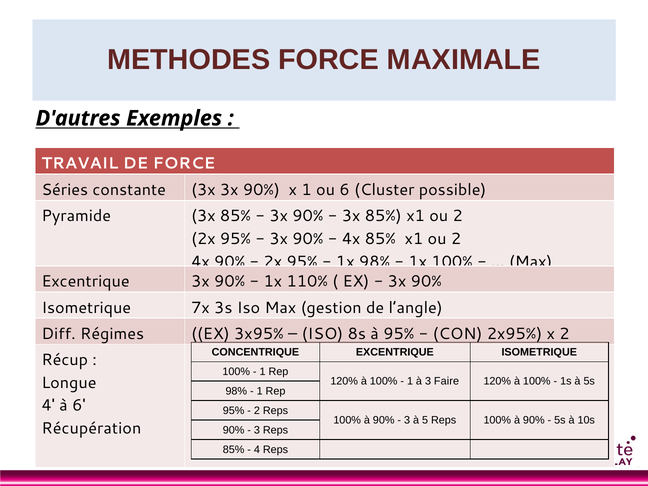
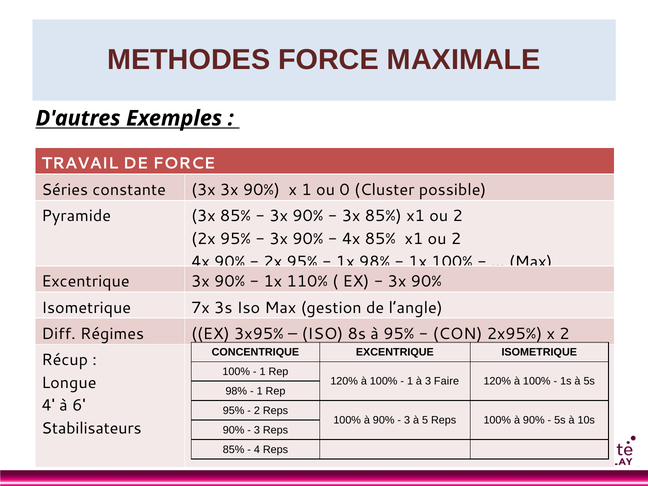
ou 6: 6 -> 0
Récupération: Récupération -> Stabilisateurs
